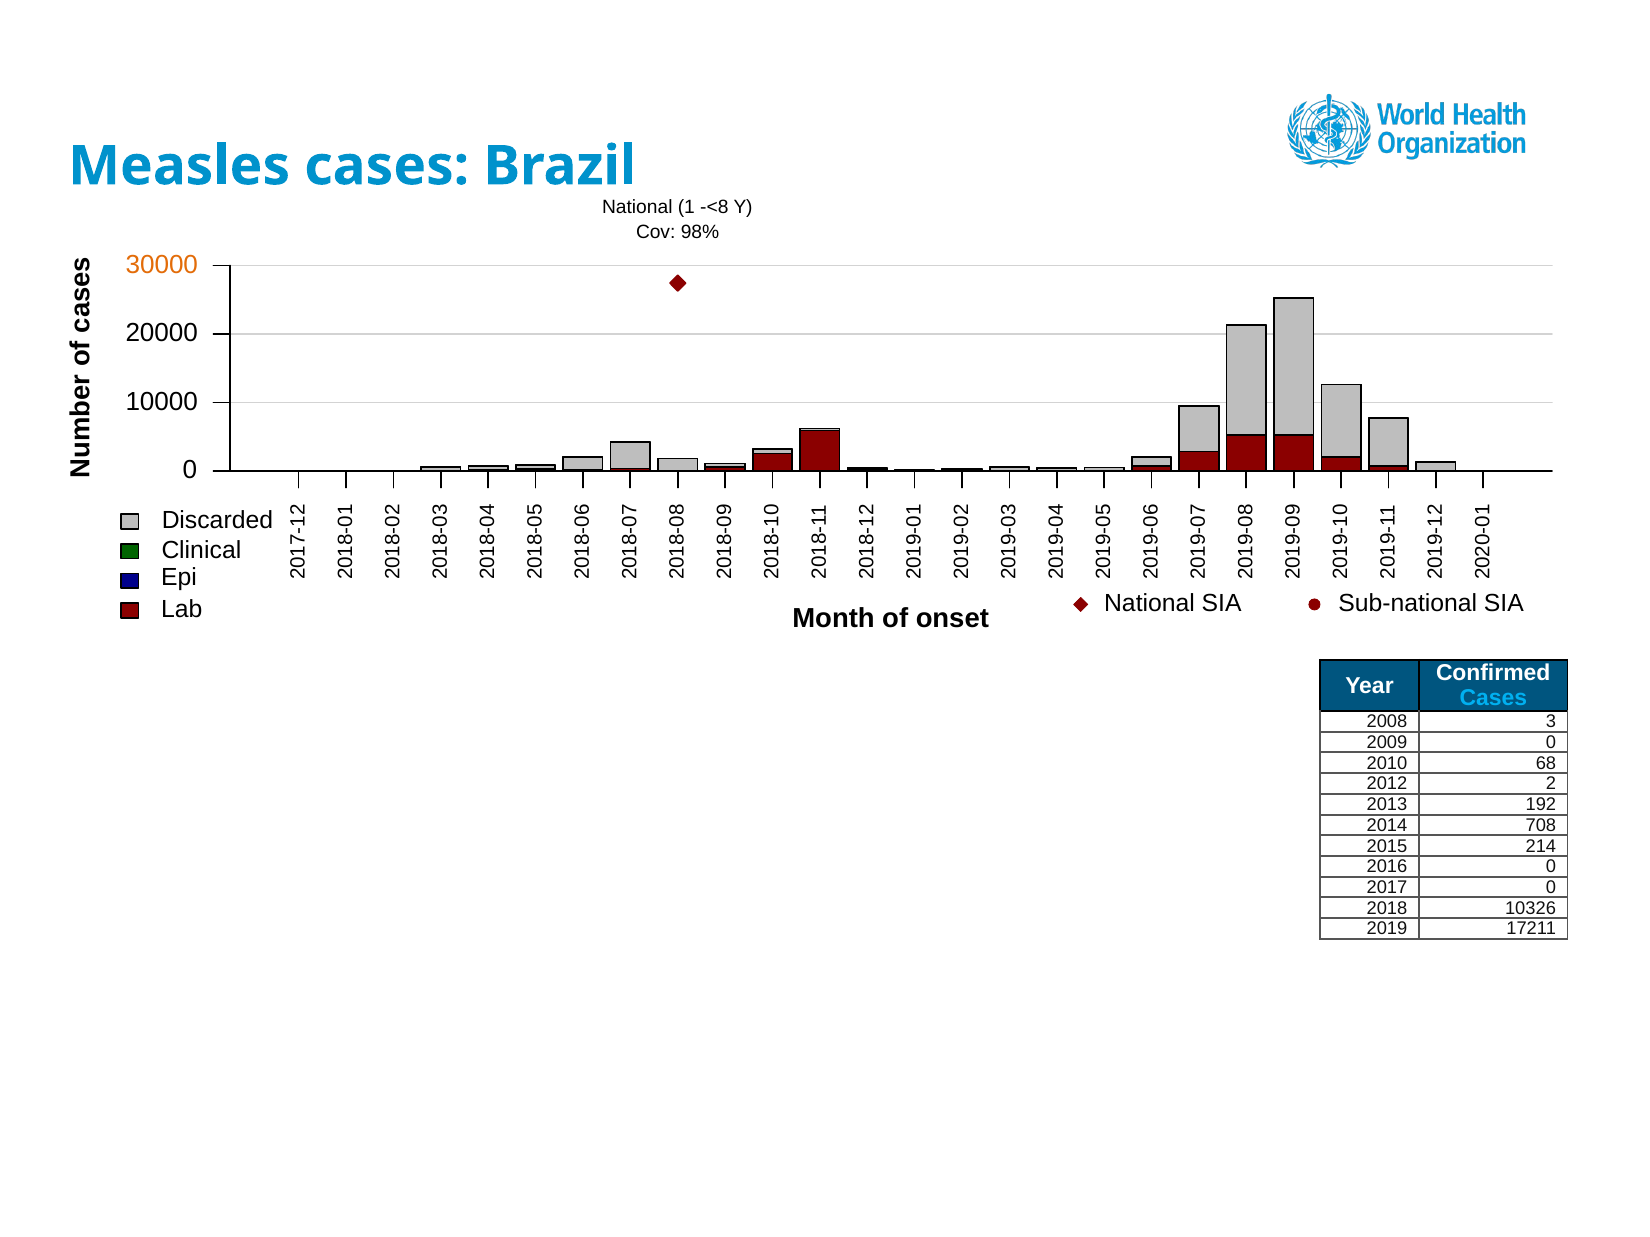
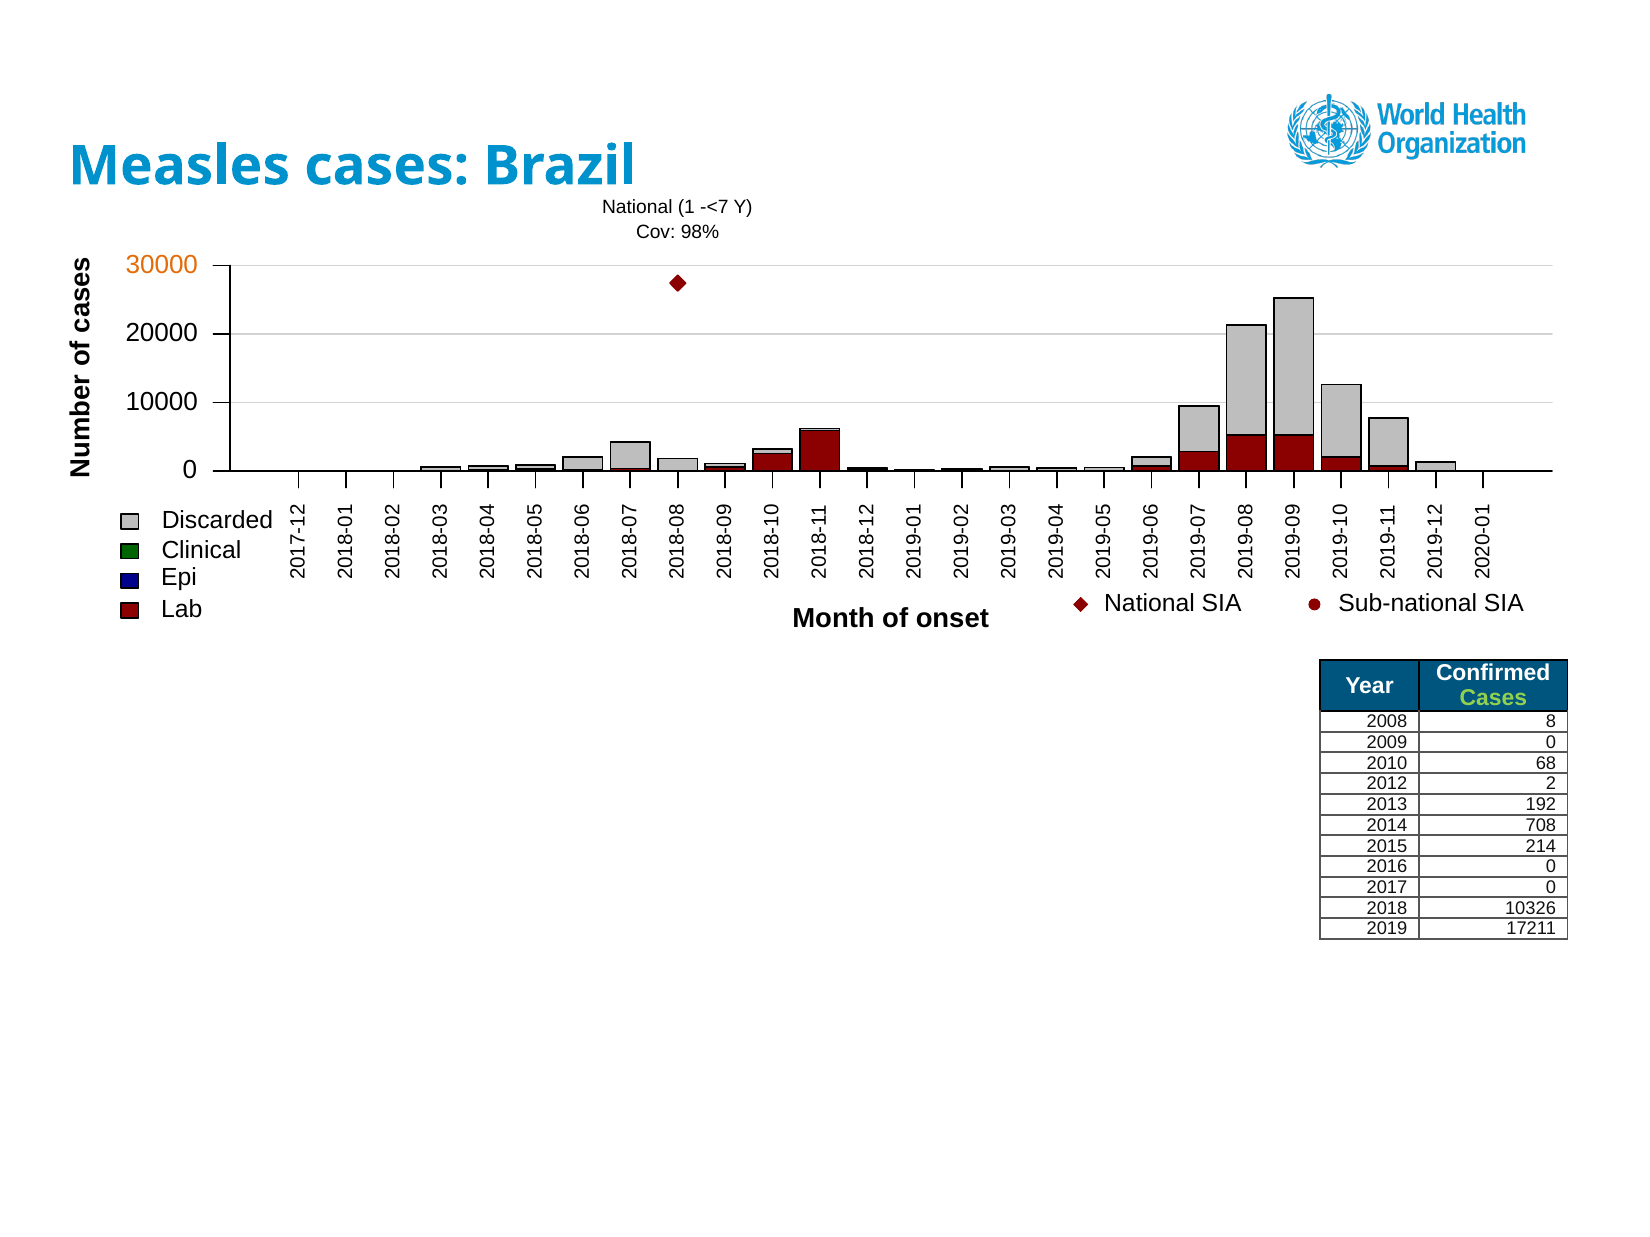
-<8: -<8 -> -<7
Cases at (1493, 699) colour: light blue -> light green
2008 3: 3 -> 8
